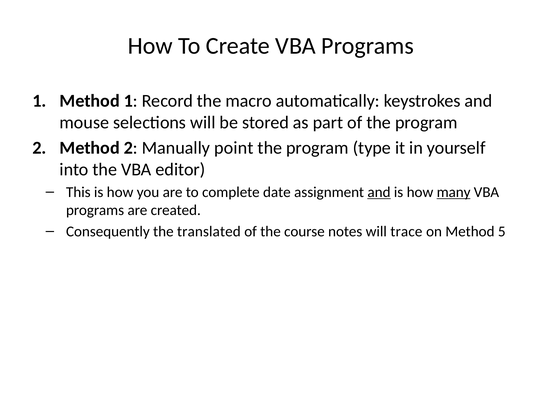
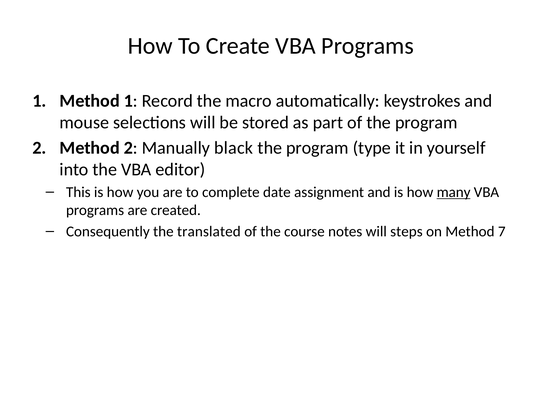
point: point -> black
and at (379, 192) underline: present -> none
trace: trace -> steps
5: 5 -> 7
